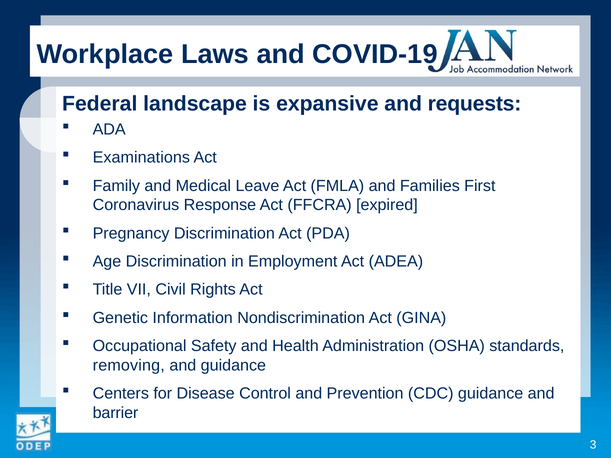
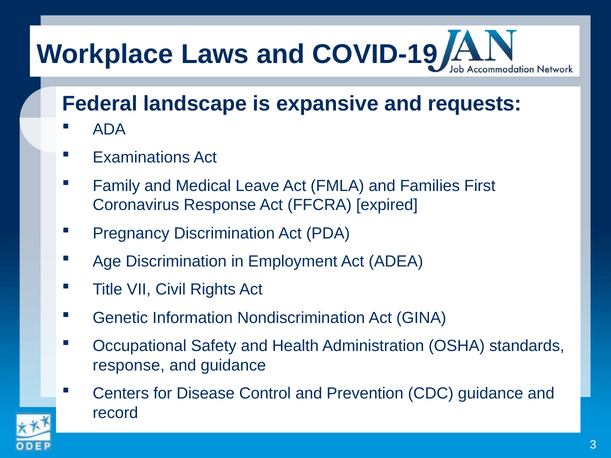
removing at (129, 365): removing -> response
barrier: barrier -> record
